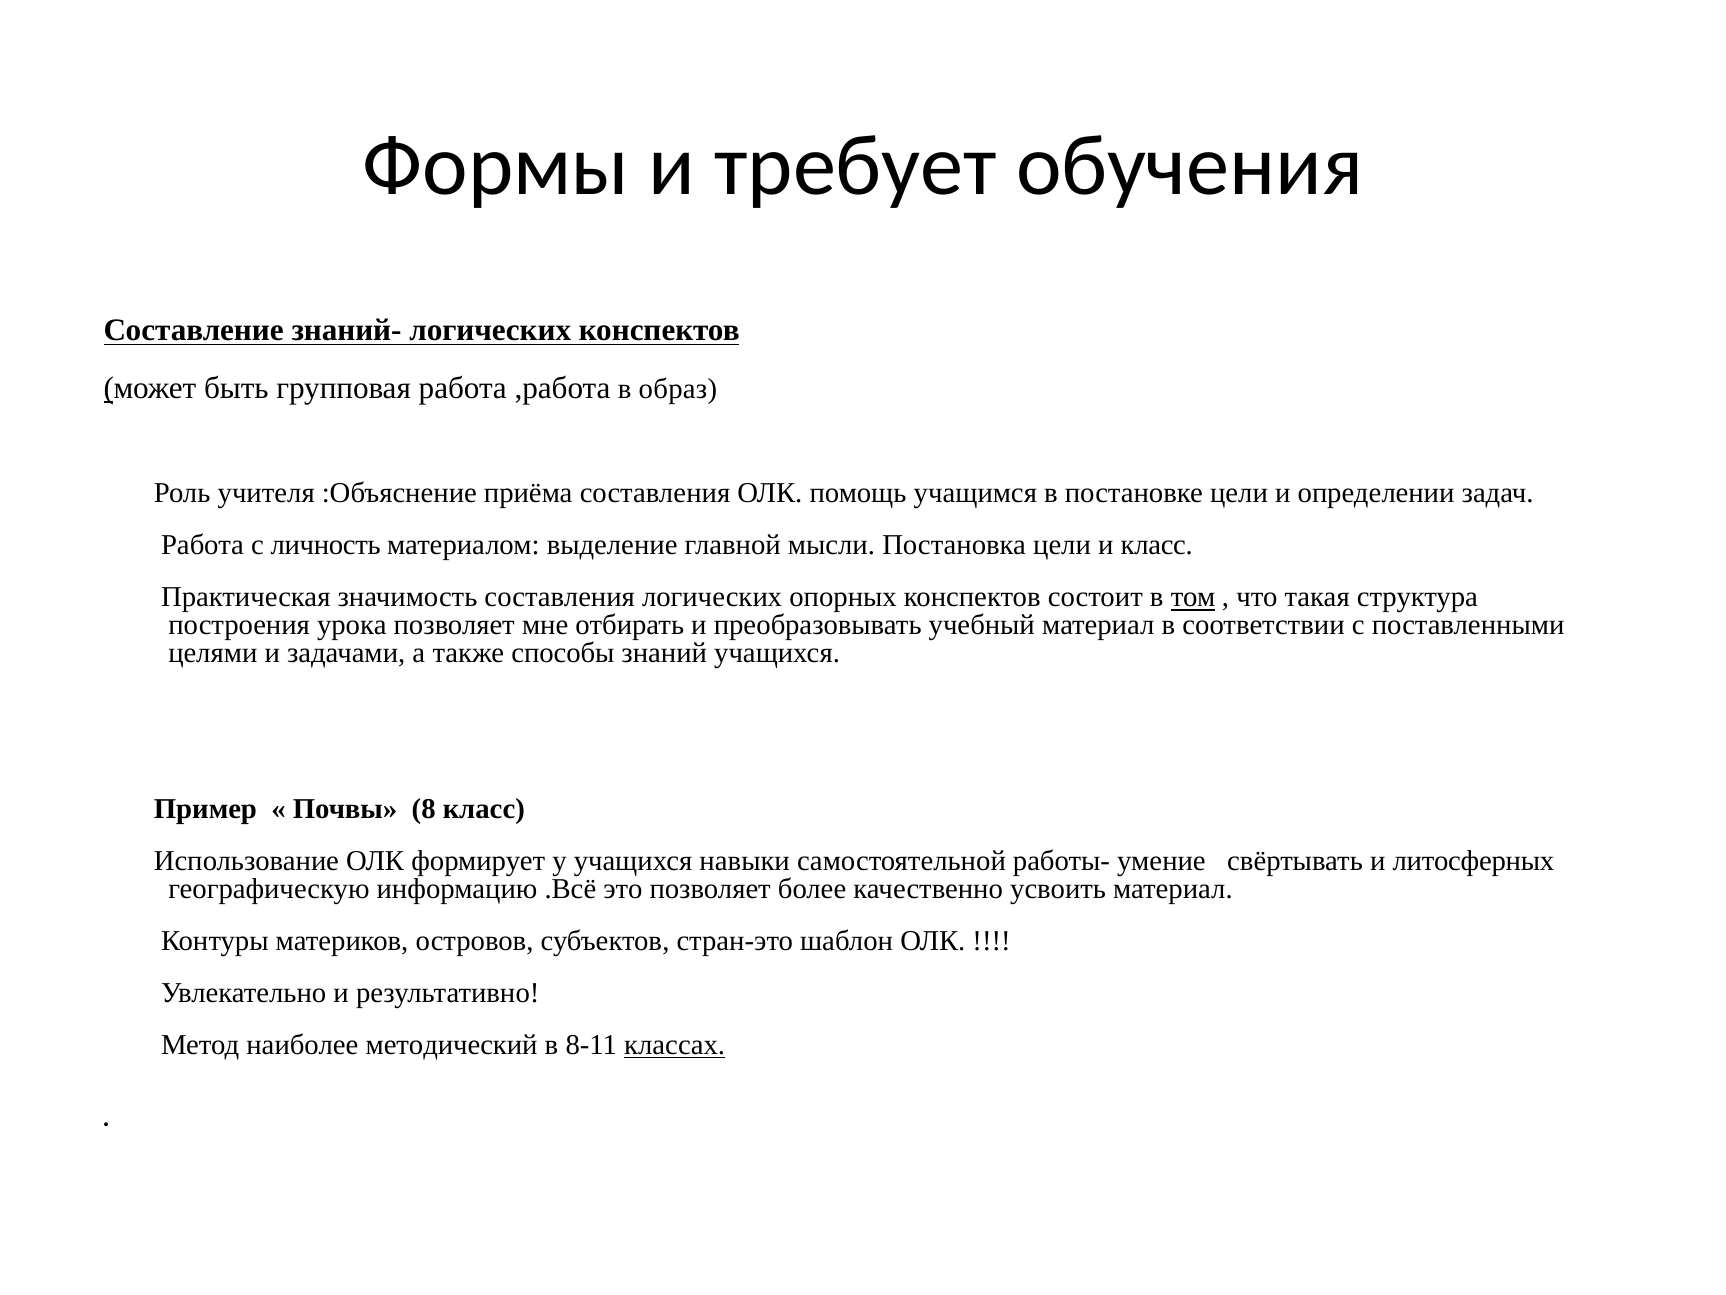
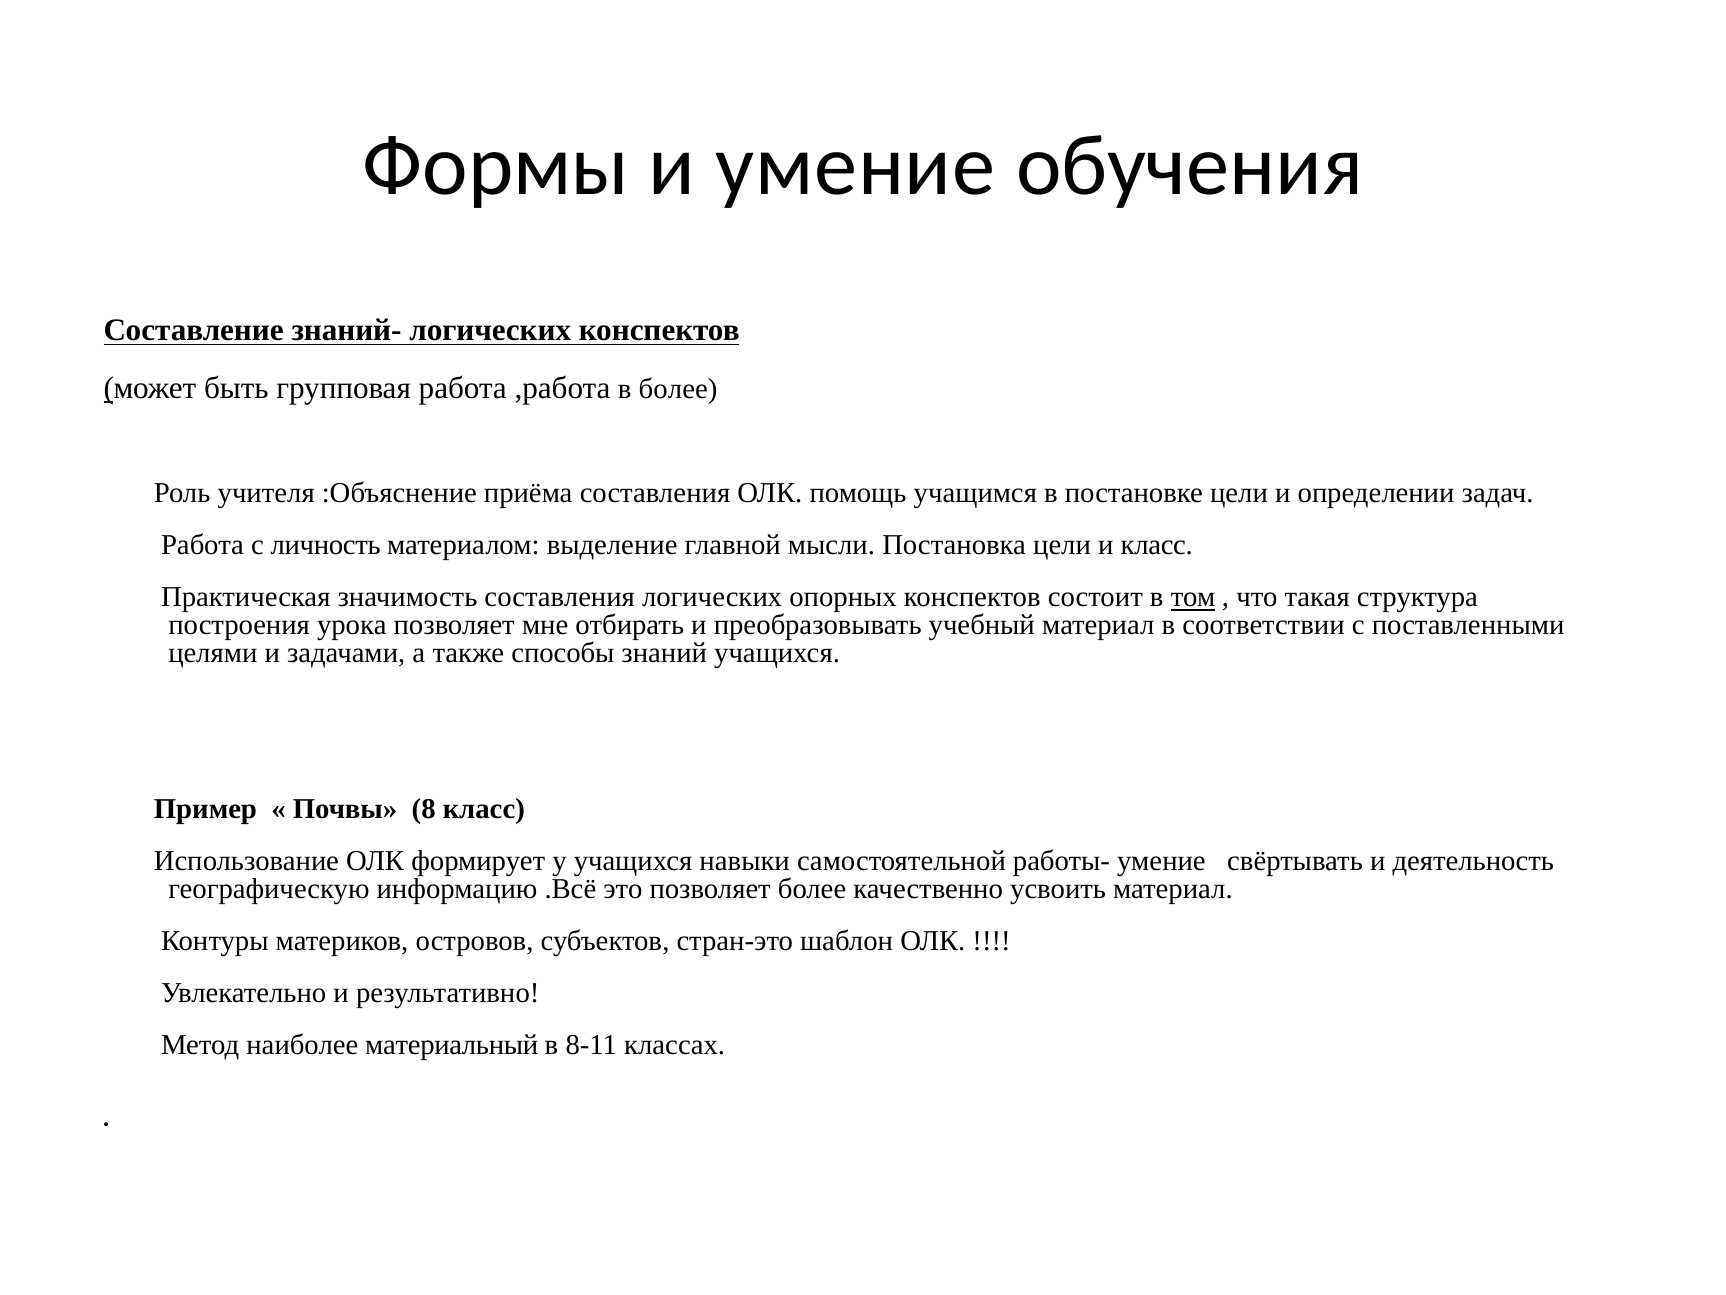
и требует: требует -> умение
в образ: образ -> более
литосферных: литосферных -> деятельность
методический: методический -> материальный
классах underline: present -> none
